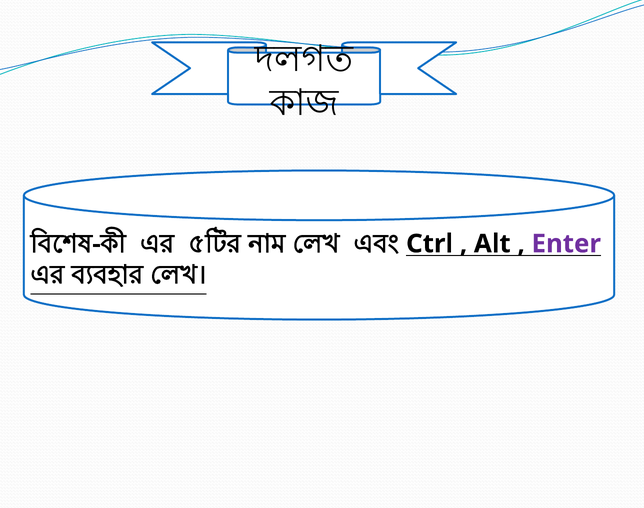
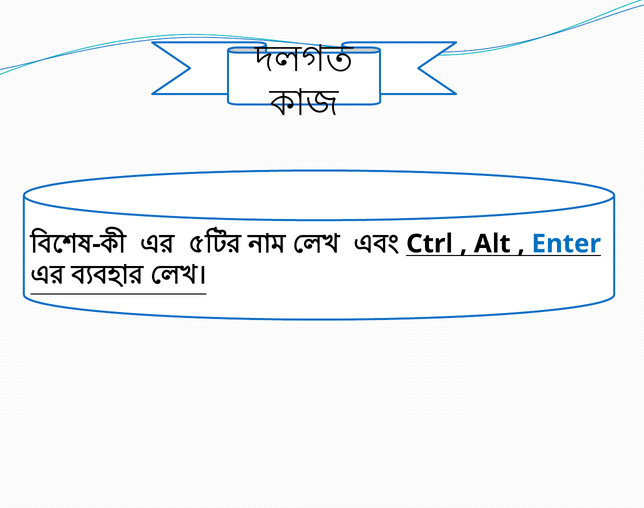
Enter colour: purple -> blue
